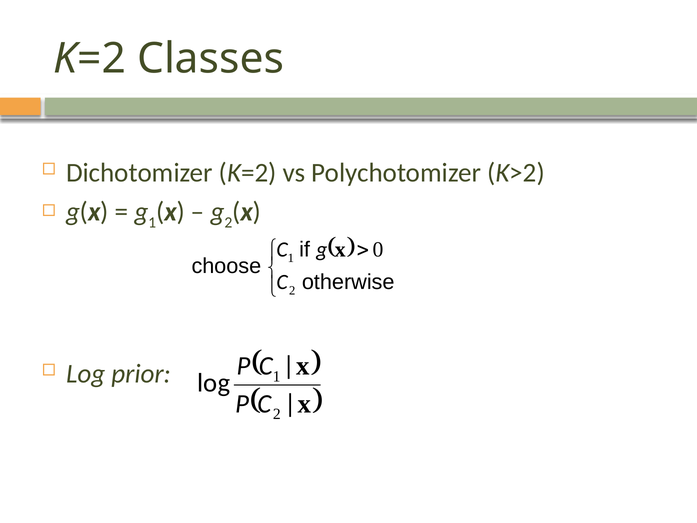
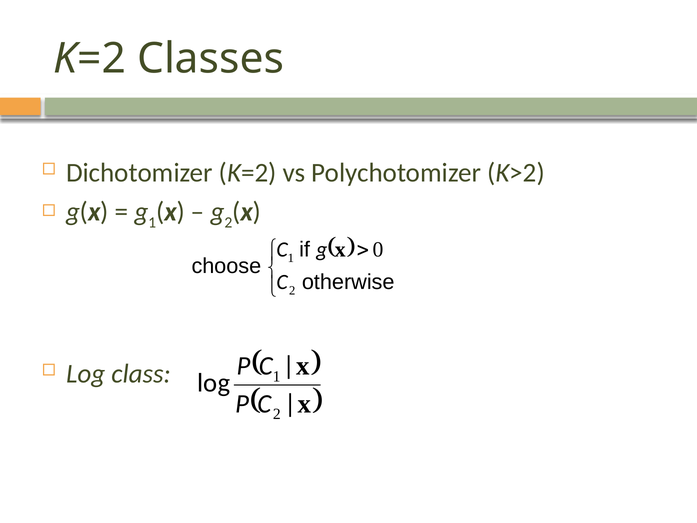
prior: prior -> class
